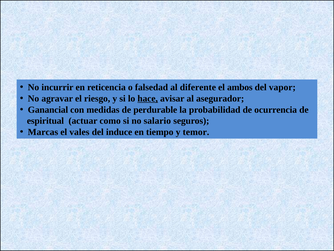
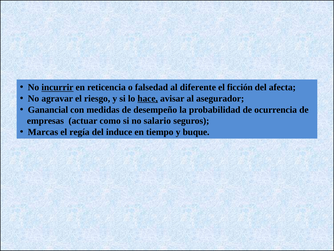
incurrir underline: none -> present
ambos: ambos -> ficción
vapor: vapor -> afecta
perdurable: perdurable -> desempeño
espiritual: espiritual -> empresas
vales: vales -> regía
temor: temor -> buque
